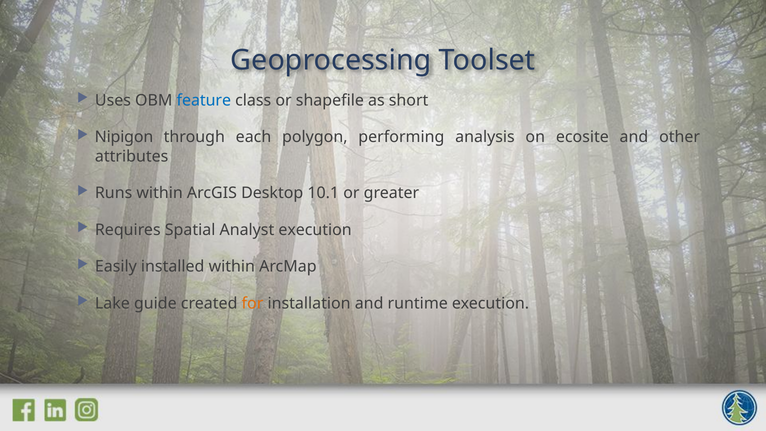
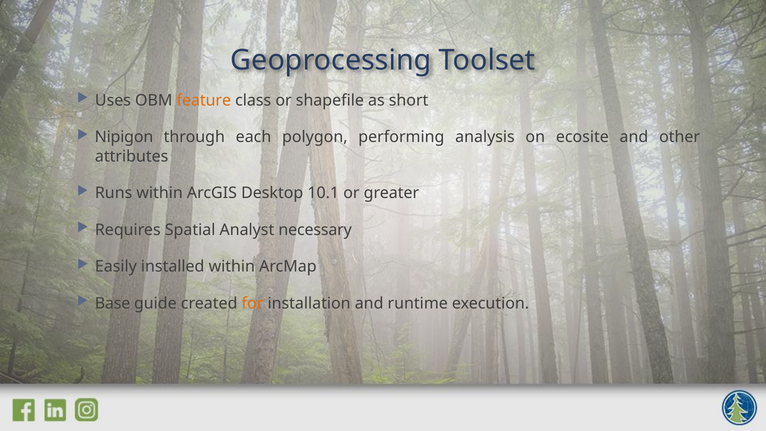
feature colour: blue -> orange
Analyst execution: execution -> necessary
Lake: Lake -> Base
